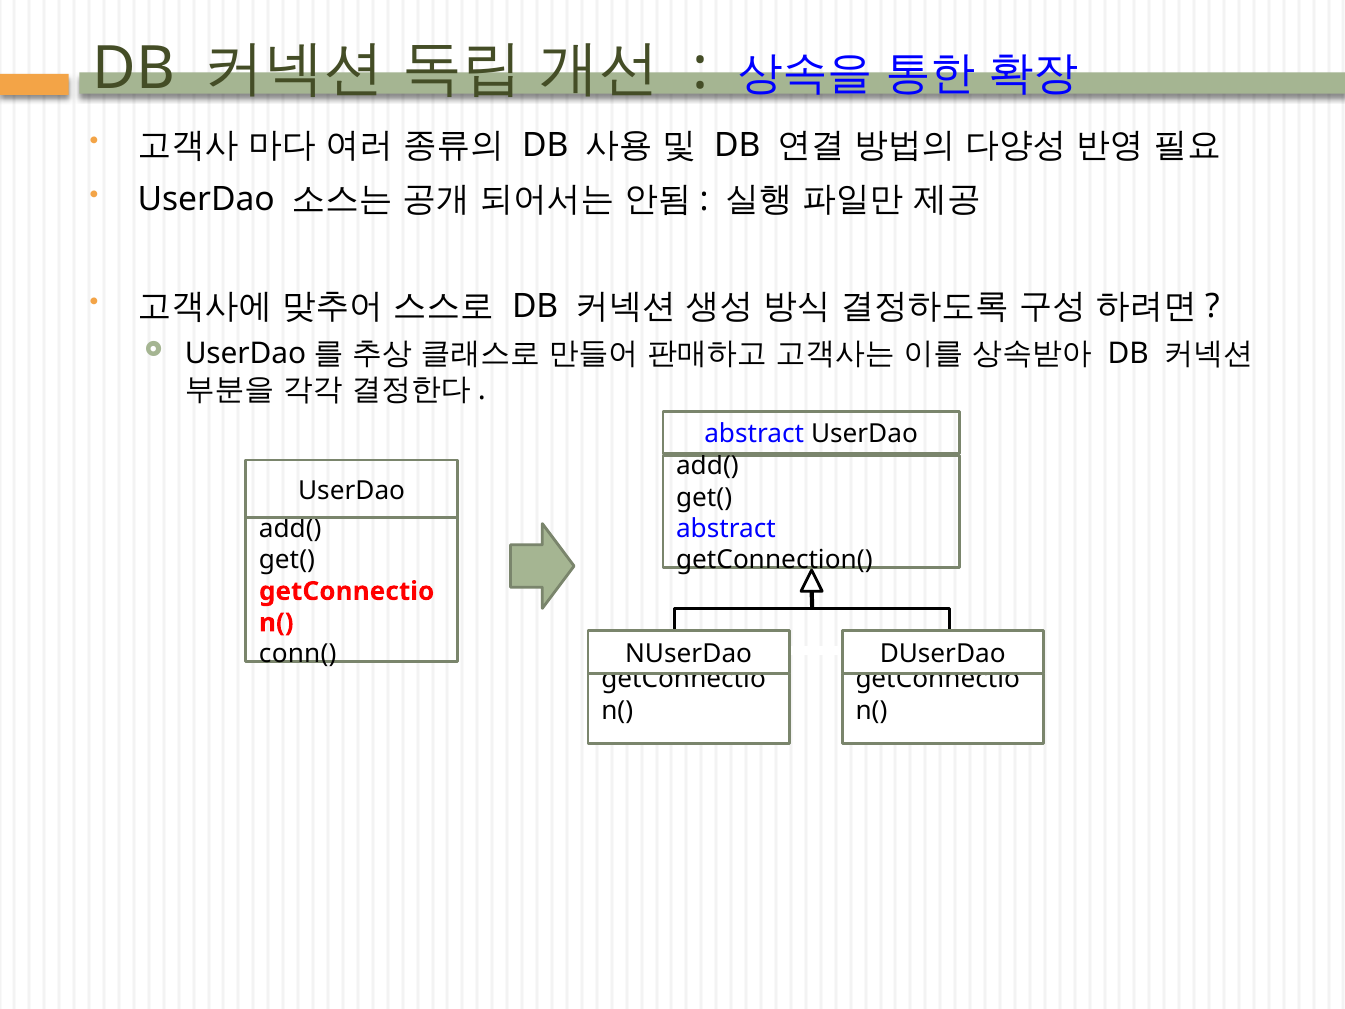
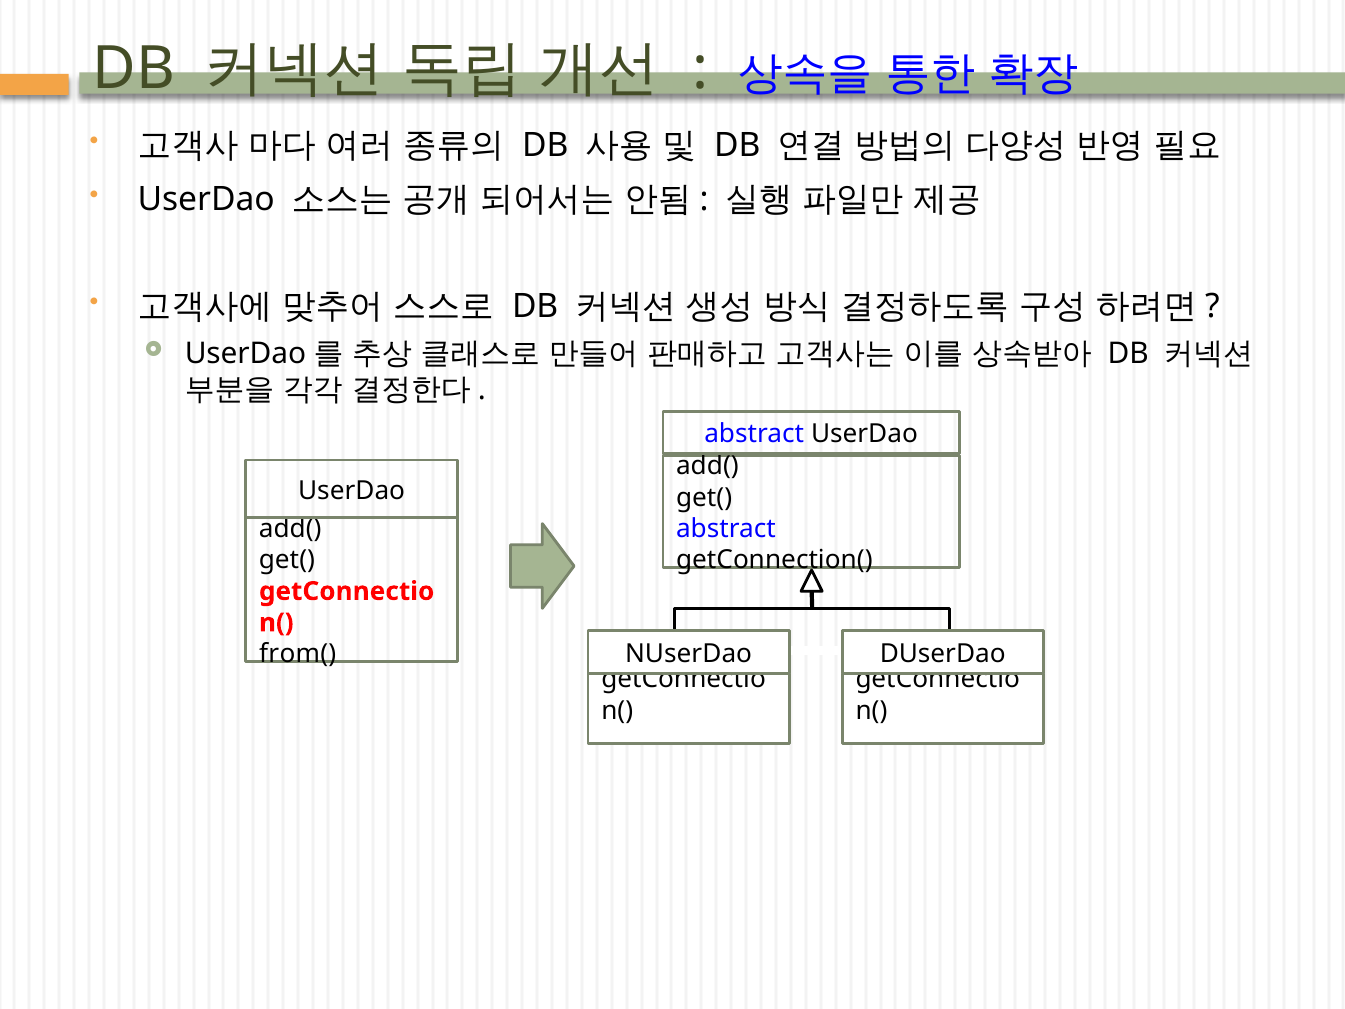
conn(: conn( -> from(
